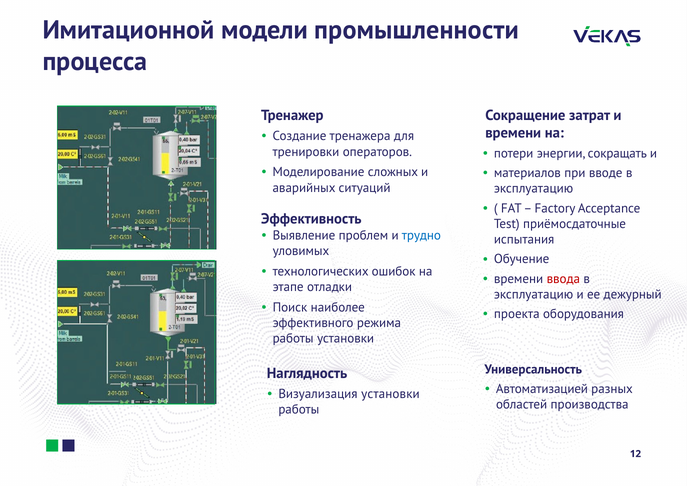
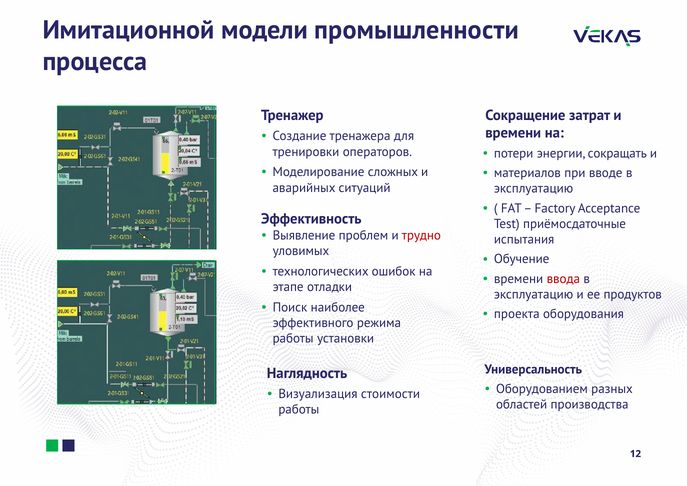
трудно colour: blue -> red
дежурный: дежурный -> продуктов
Автоматизацией: Автоматизацией -> Оборудованием
Визуализация установки: установки -> стоимости
